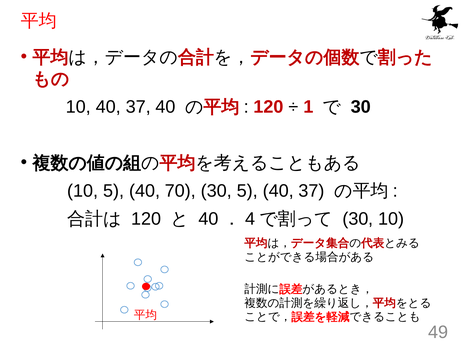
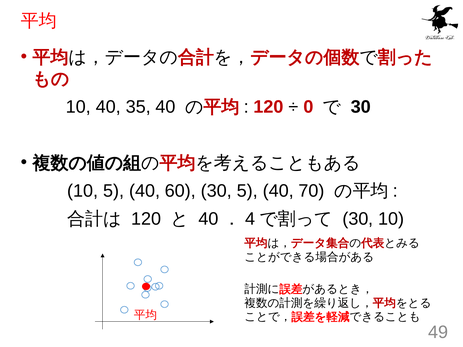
10 40 37: 37 -> 35
1: 1 -> 0
70: 70 -> 60
5 40 37: 37 -> 70
